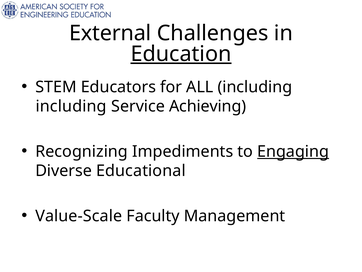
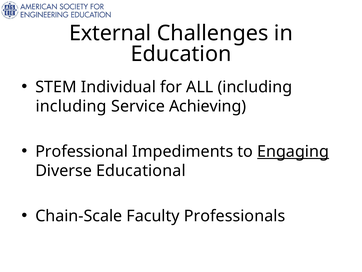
Education underline: present -> none
Educators: Educators -> Individual
Recognizing: Recognizing -> Professional
Value-Scale: Value-Scale -> Chain-Scale
Management: Management -> Professionals
